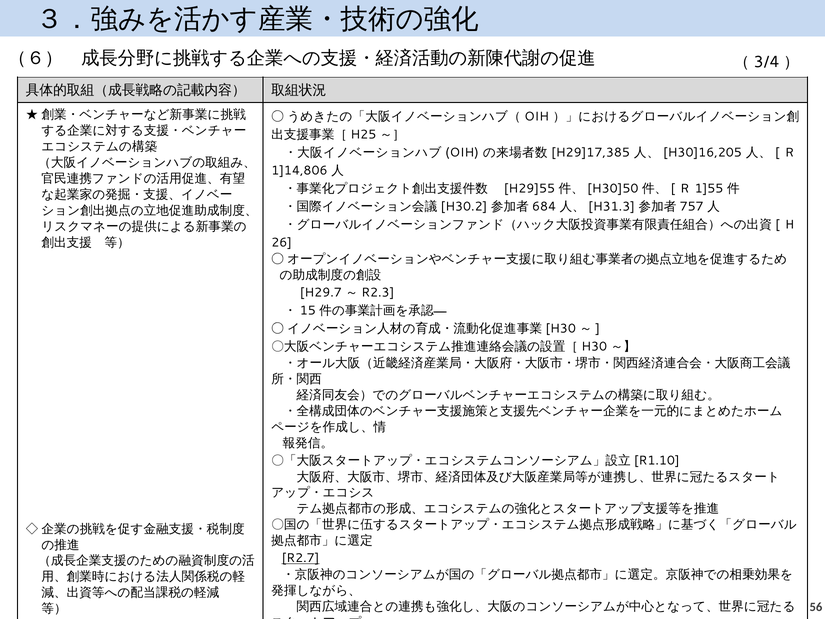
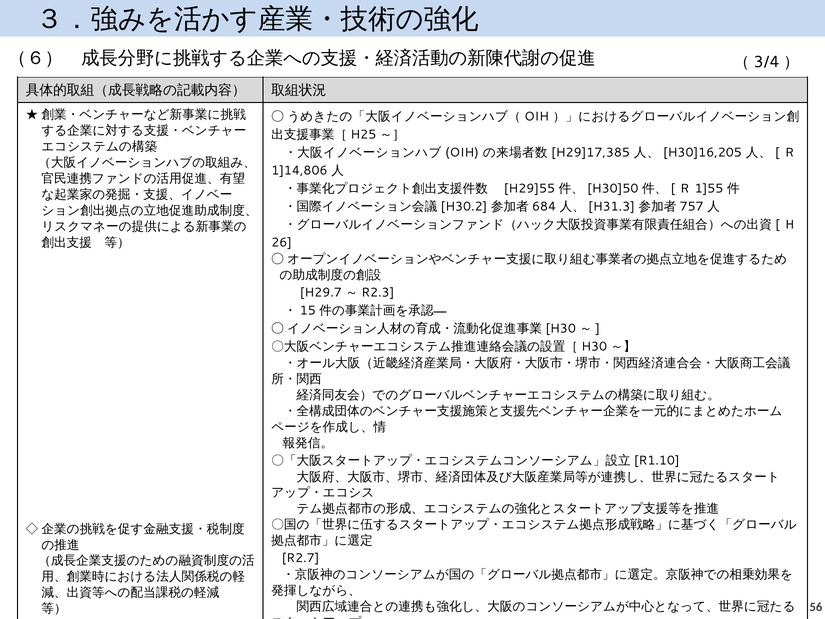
R2.7 underline: present -> none
